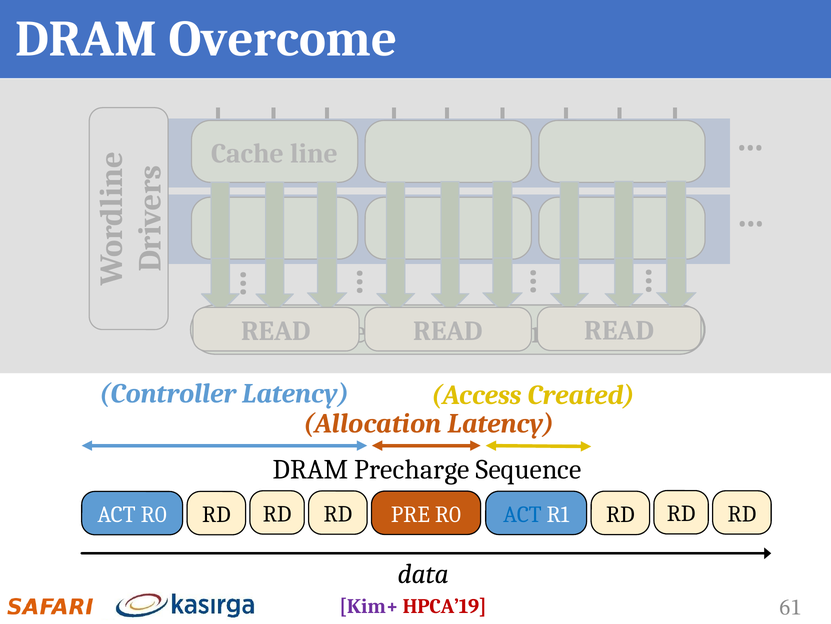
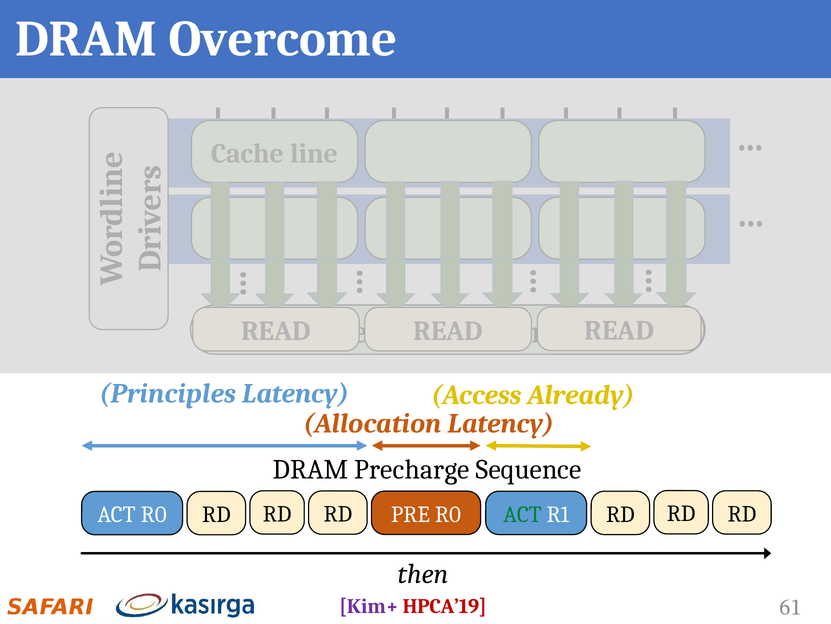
Controller: Controller -> Principles
Created: Created -> Already
ACT at (522, 514) colour: blue -> green
data: data -> then
